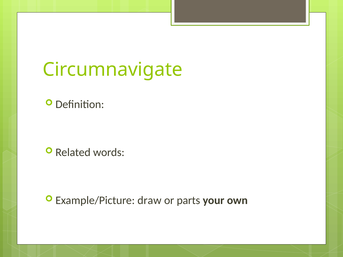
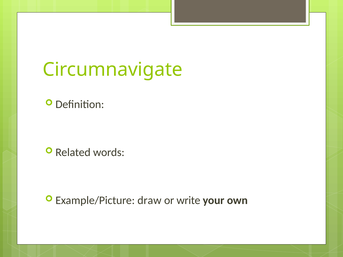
parts: parts -> write
